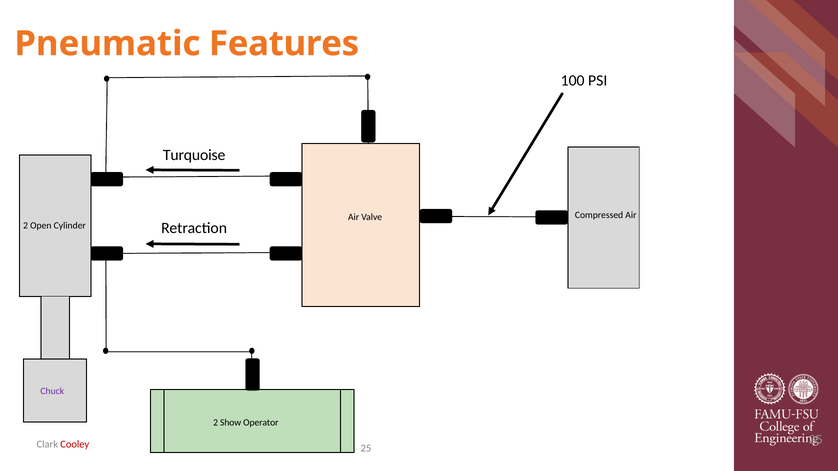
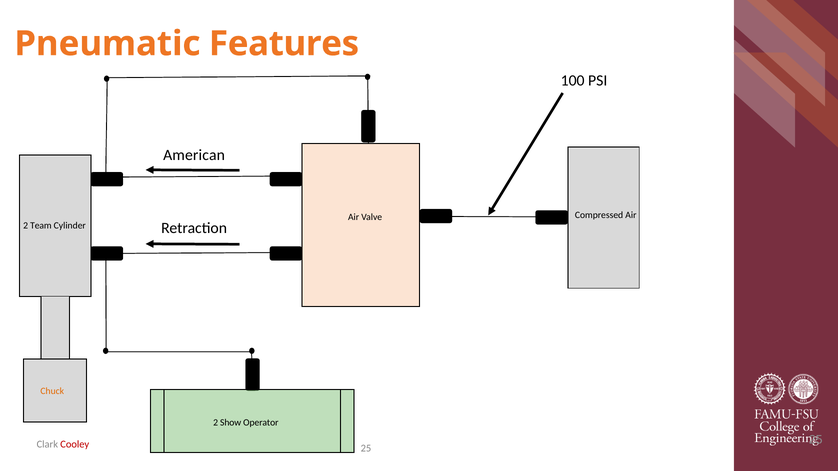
Turquoise: Turquoise -> American
Open: Open -> Team
Chuck colour: purple -> orange
